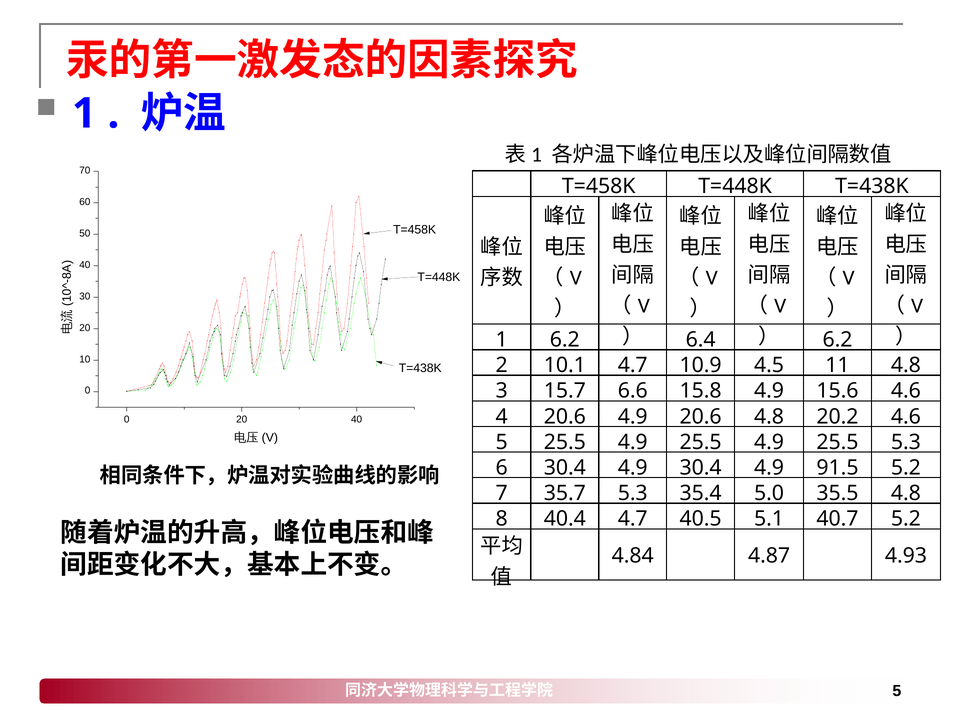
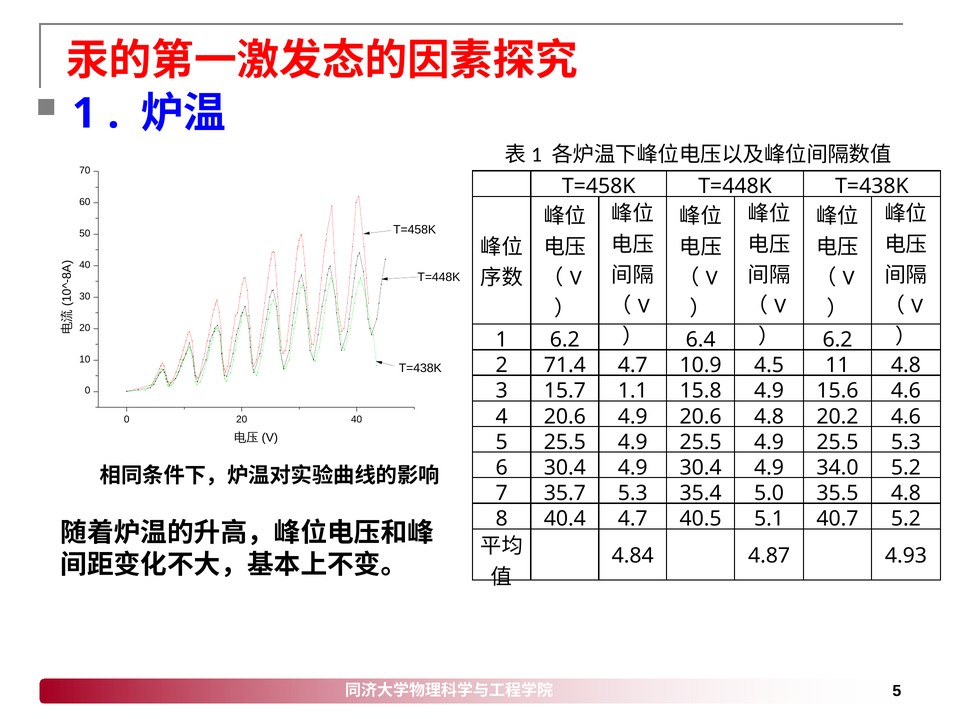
10.1: 10.1 -> 71.4
6.6: 6.6 -> 1.1
91.5: 91.5 -> 34.0
